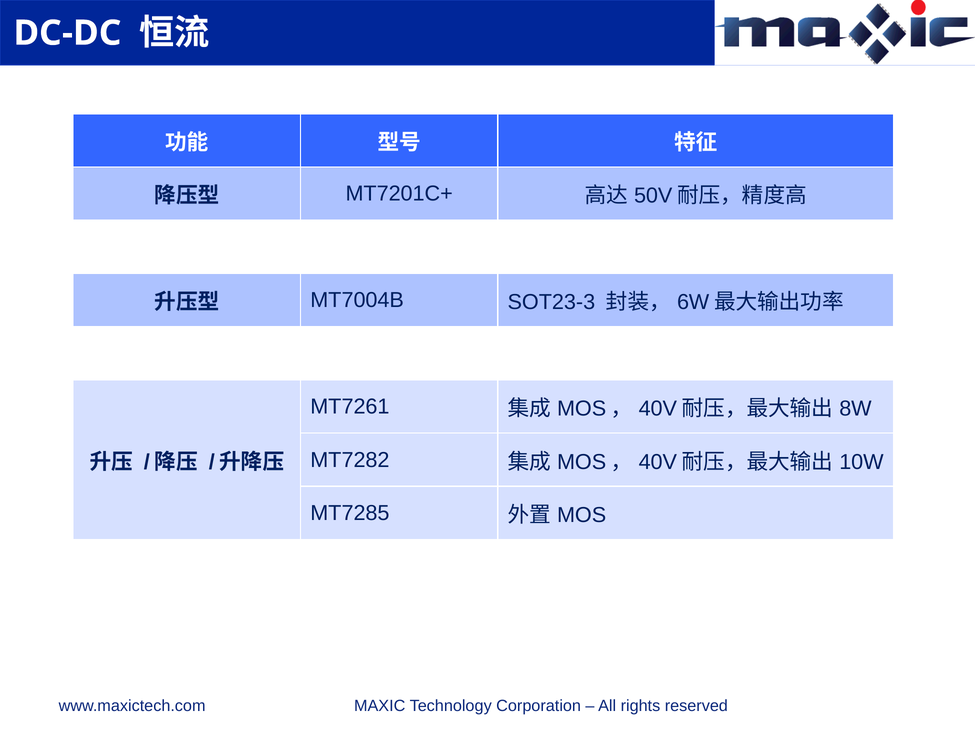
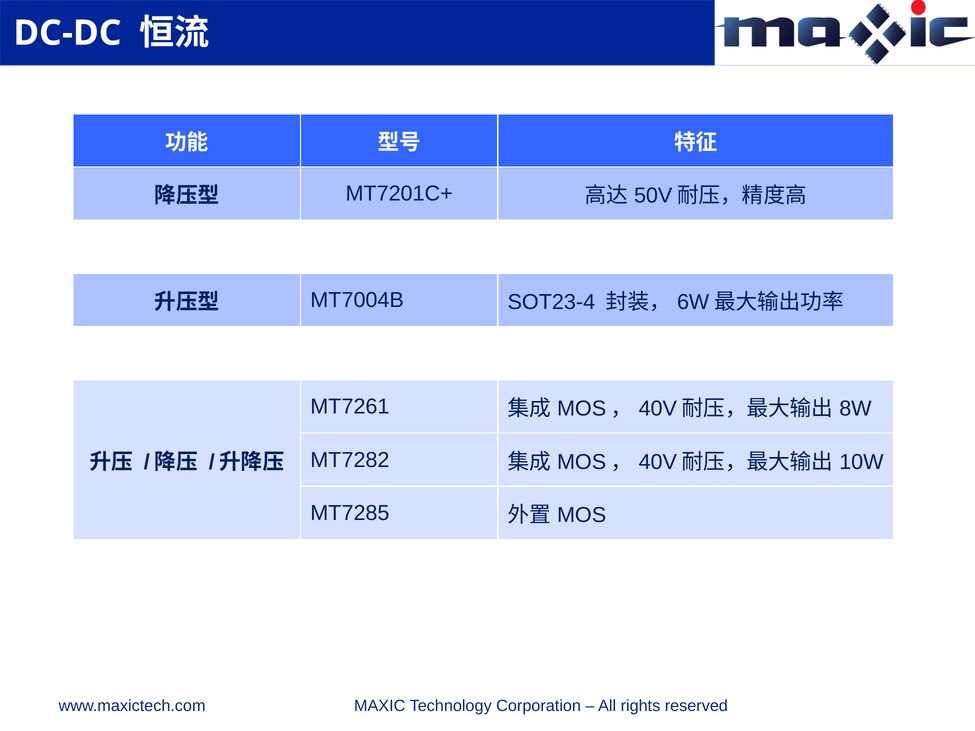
SOT23-3: SOT23-3 -> SOT23-4
